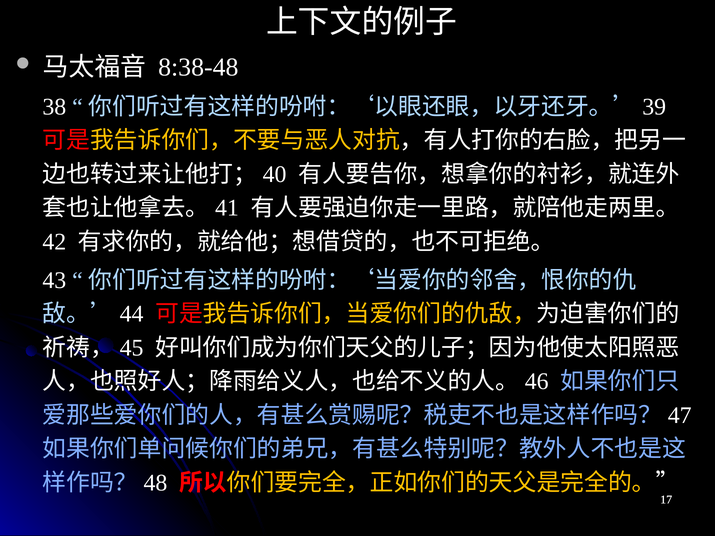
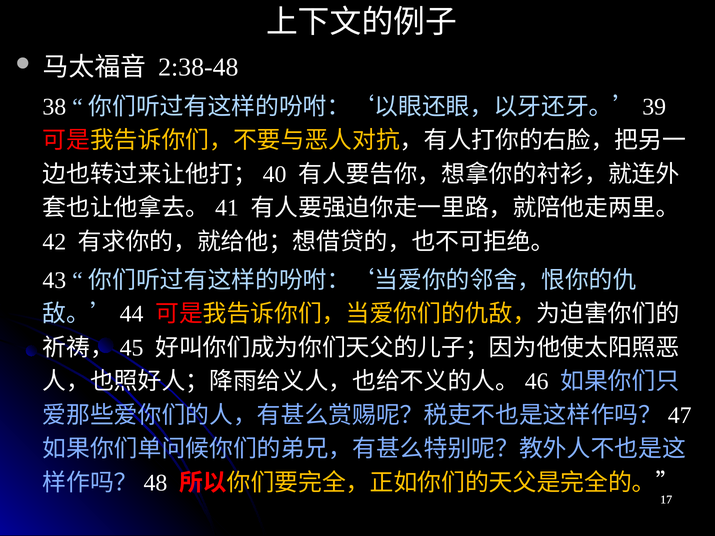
8:38-48: 8:38-48 -> 2:38-48
